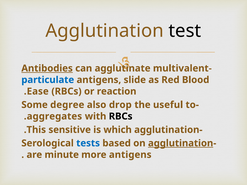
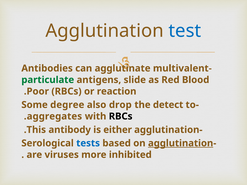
test colour: black -> blue
Antibodies underline: present -> none
particulate colour: blue -> green
Ease: Ease -> Poor
useful: useful -> detect
sensitive: sensitive -> antibody
which: which -> either
minute: minute -> viruses
more antigens: antigens -> inhibited
